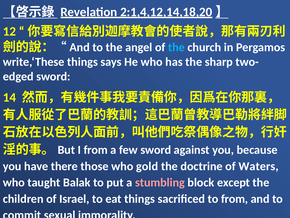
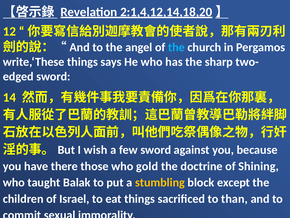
I from: from -> wish
Waters: Waters -> Shining
stumbling colour: pink -> yellow
to from: from -> than
